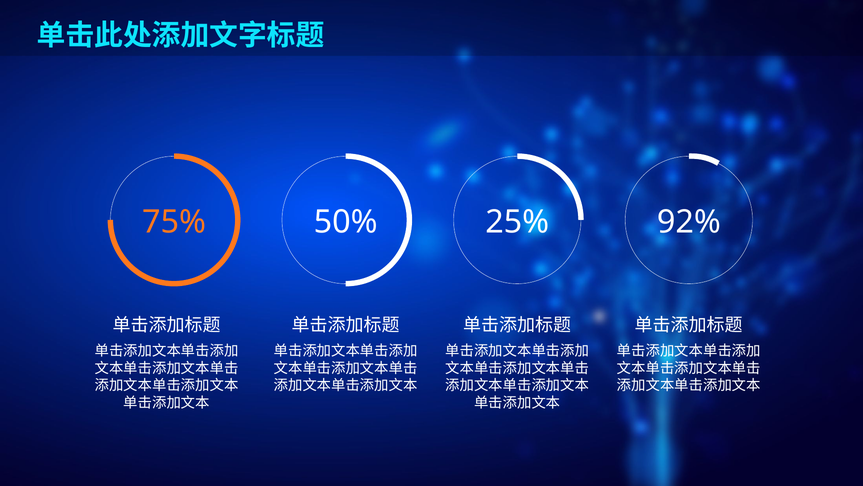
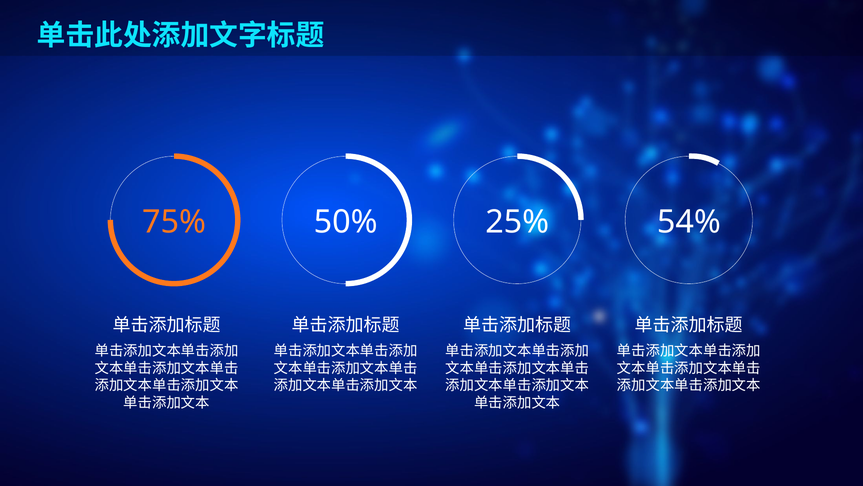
92%: 92% -> 54%
